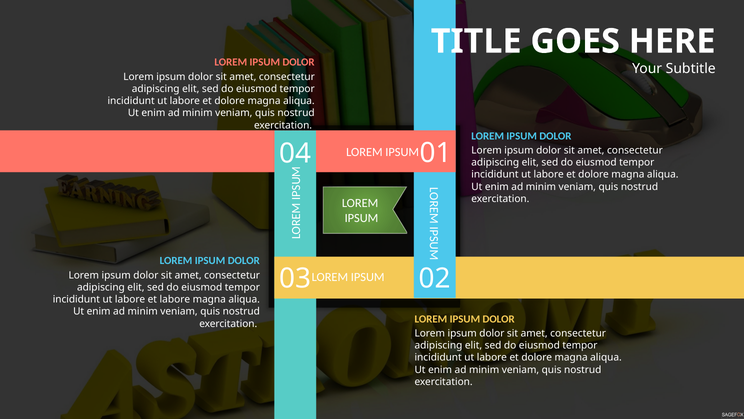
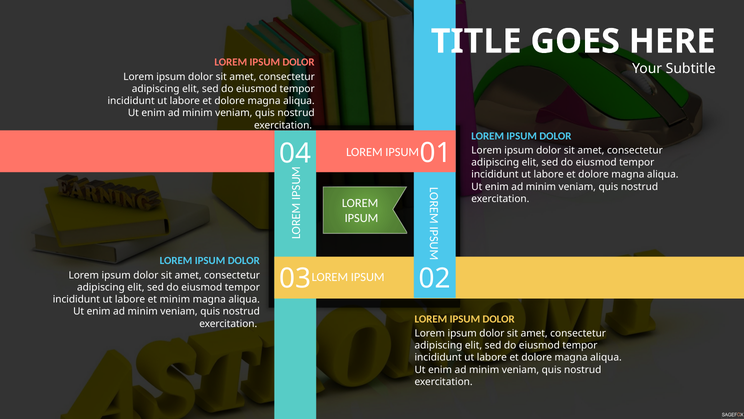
et labore: labore -> minim
